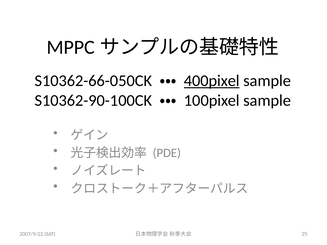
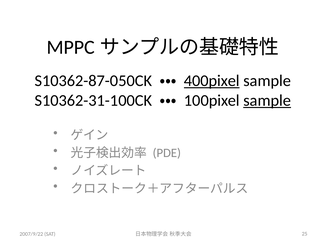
S10362-66-050CK: S10362-66-050CK -> S10362-87-050CK
S10362-90-100CK: S10362-90-100CK -> S10362-31-100CK
sample at (267, 100) underline: none -> present
